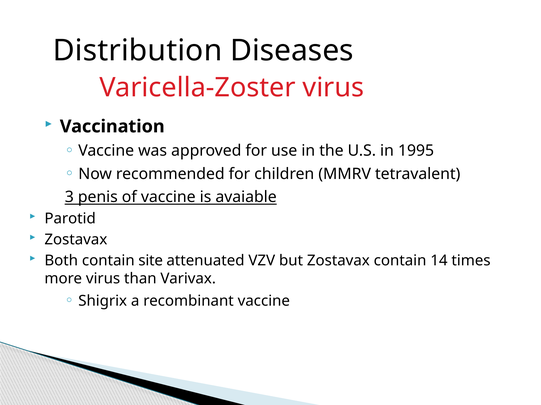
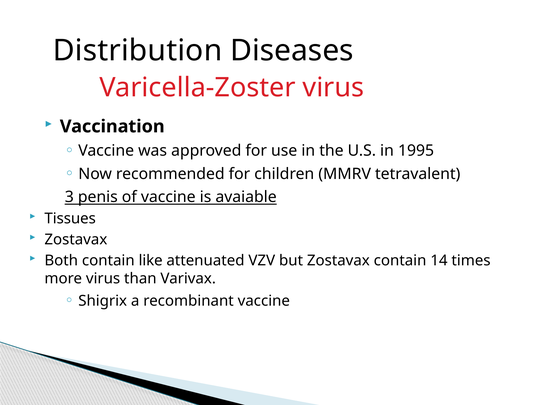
Parotid: Parotid -> Tissues
site: site -> like
